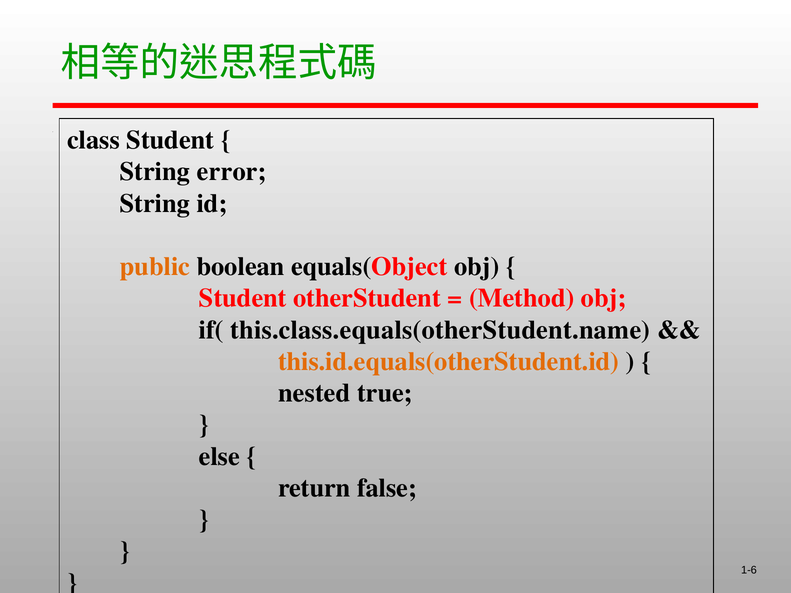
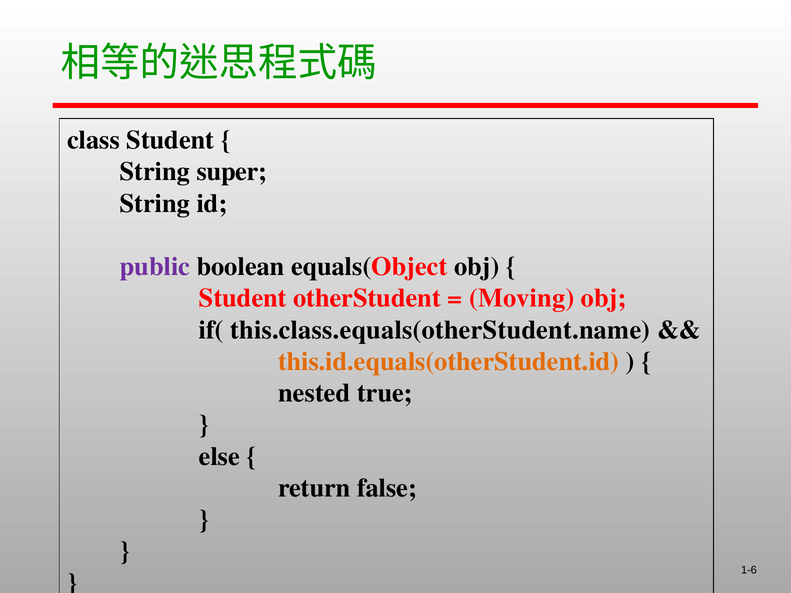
error: error -> super
public colour: orange -> purple
Method: Method -> Moving
